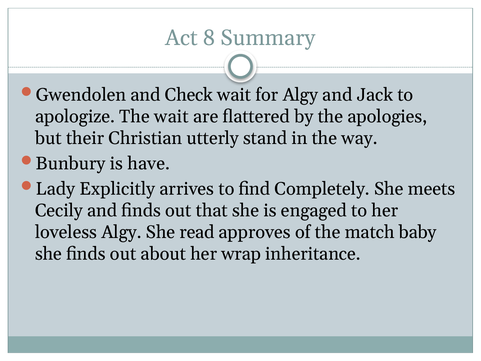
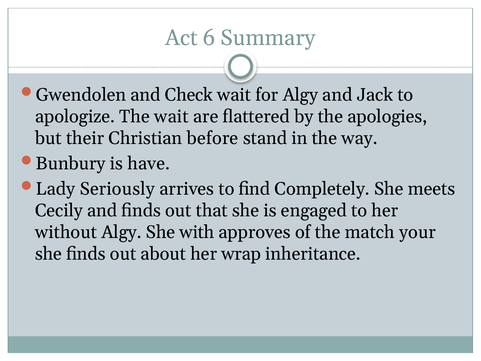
8: 8 -> 6
utterly: utterly -> before
Explicitly: Explicitly -> Seriously
loveless: loveless -> without
read: read -> with
baby: baby -> your
